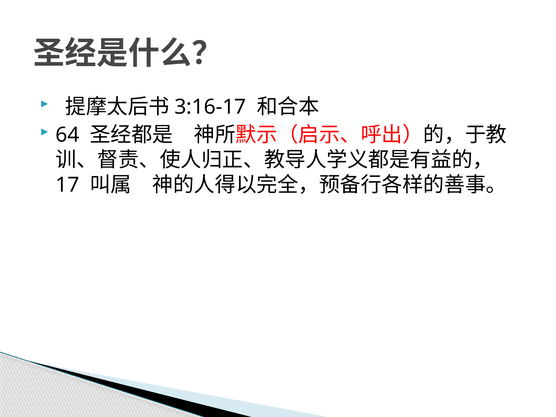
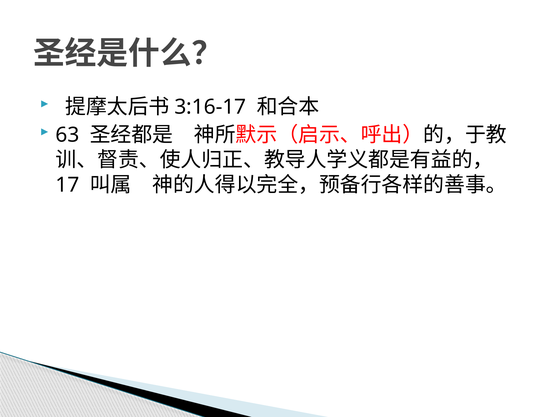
64: 64 -> 63
